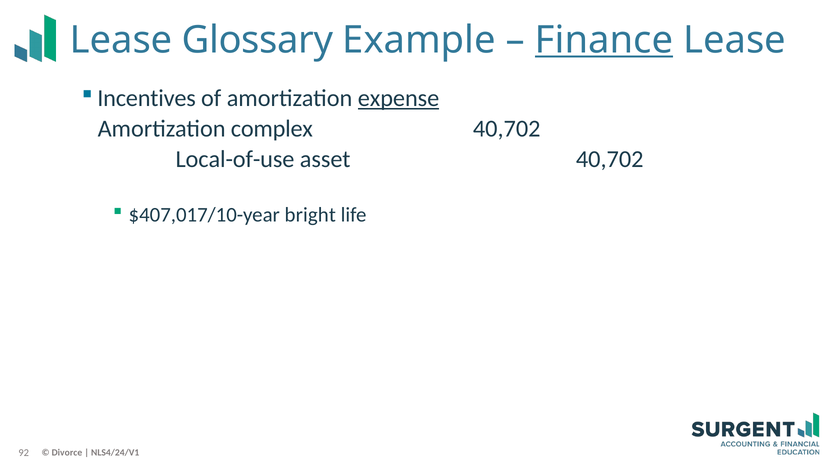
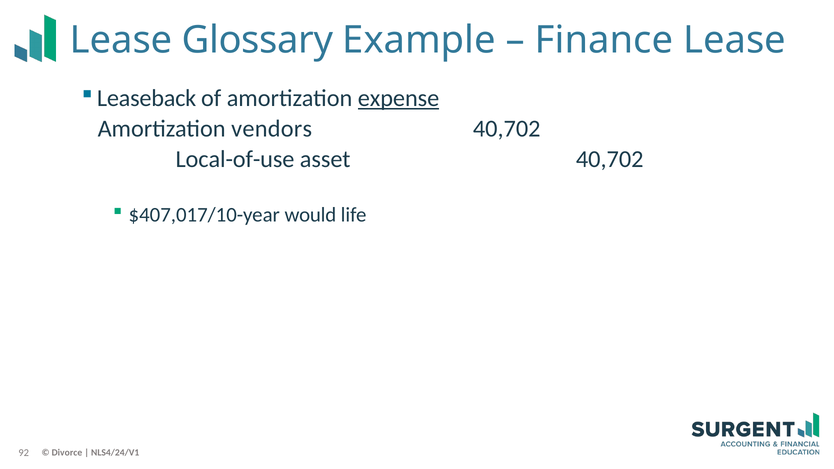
Finance underline: present -> none
Incentives: Incentives -> Leaseback
complex: complex -> vendors
bright: bright -> would
